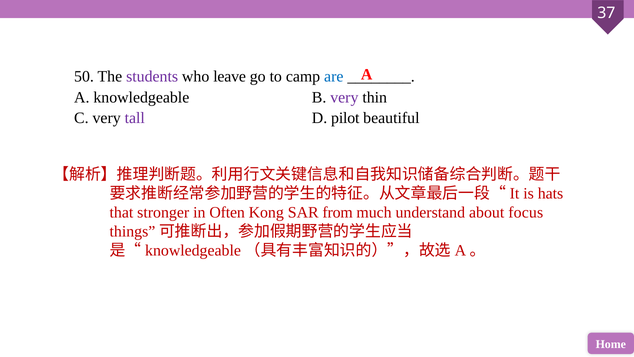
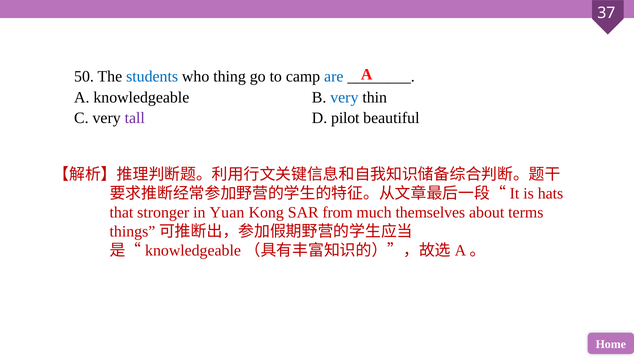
students colour: purple -> blue
leave: leave -> thing
very at (344, 97) colour: purple -> blue
Often: Often -> Yuan
understand: understand -> themselves
focus: focus -> terms
